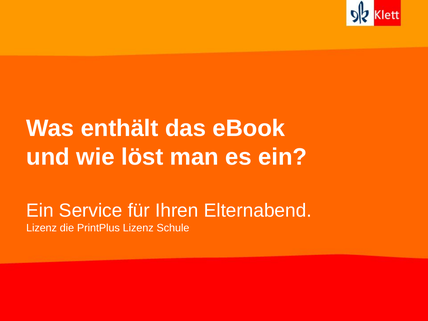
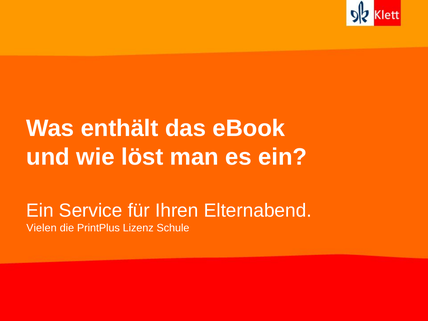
Lizenz at (42, 228): Lizenz -> Vielen
